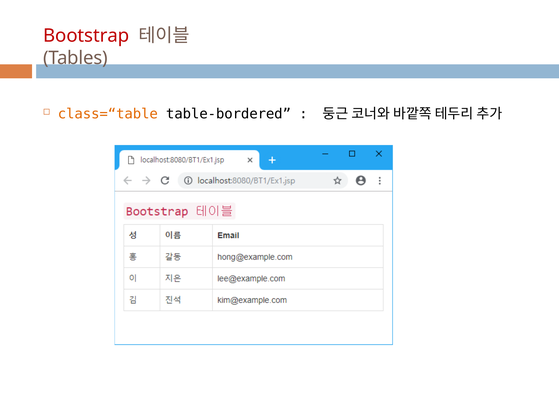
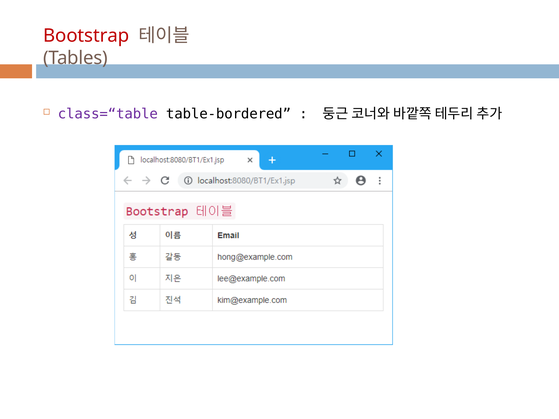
class=“table colour: orange -> purple
